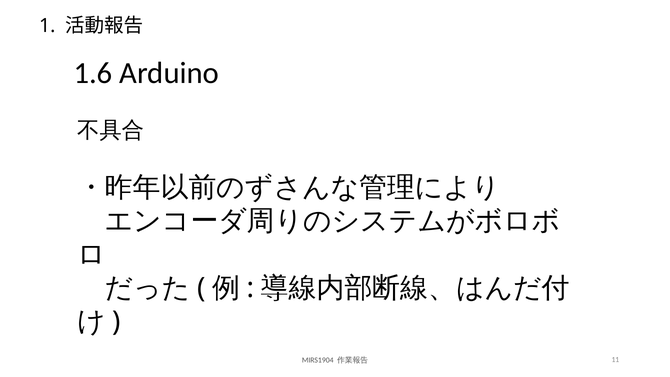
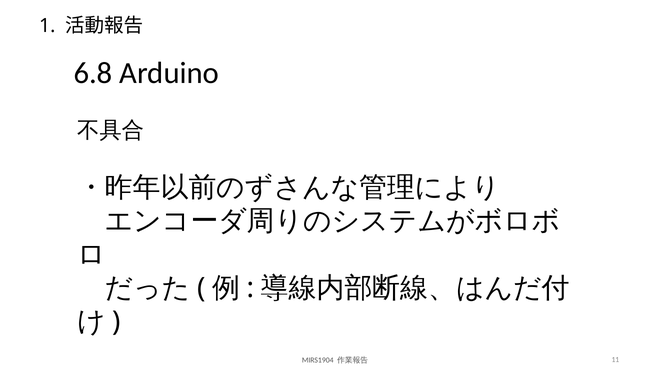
1.6: 1.6 -> 6.8
